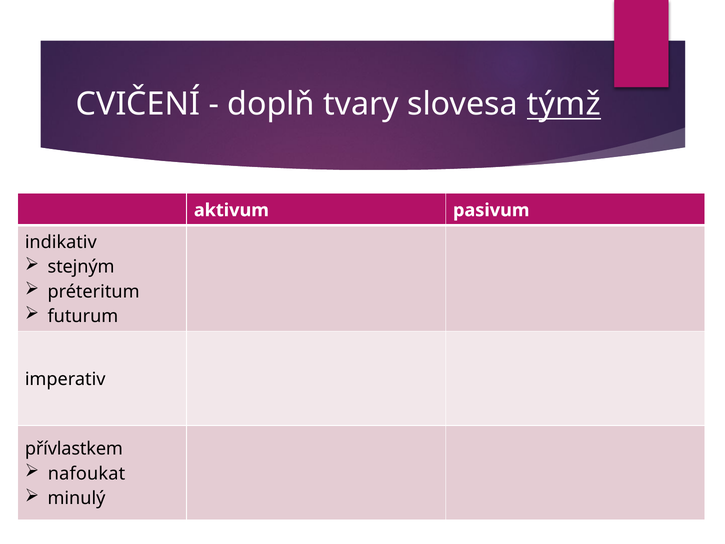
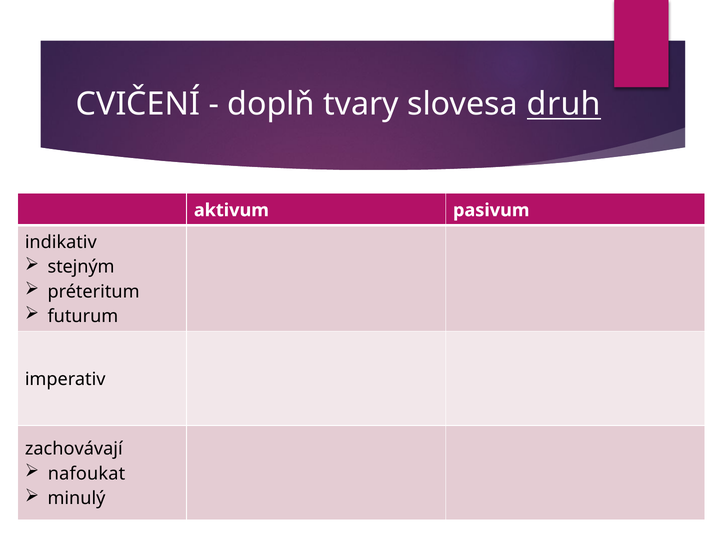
týmž: týmž -> druh
přívlastkem: přívlastkem -> zachovávají
